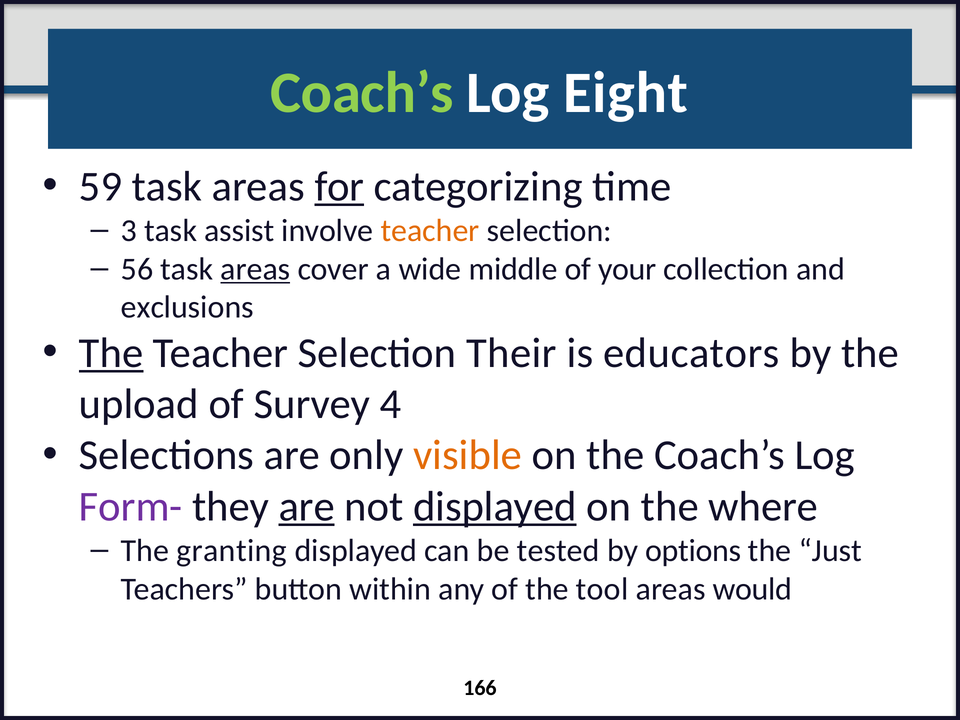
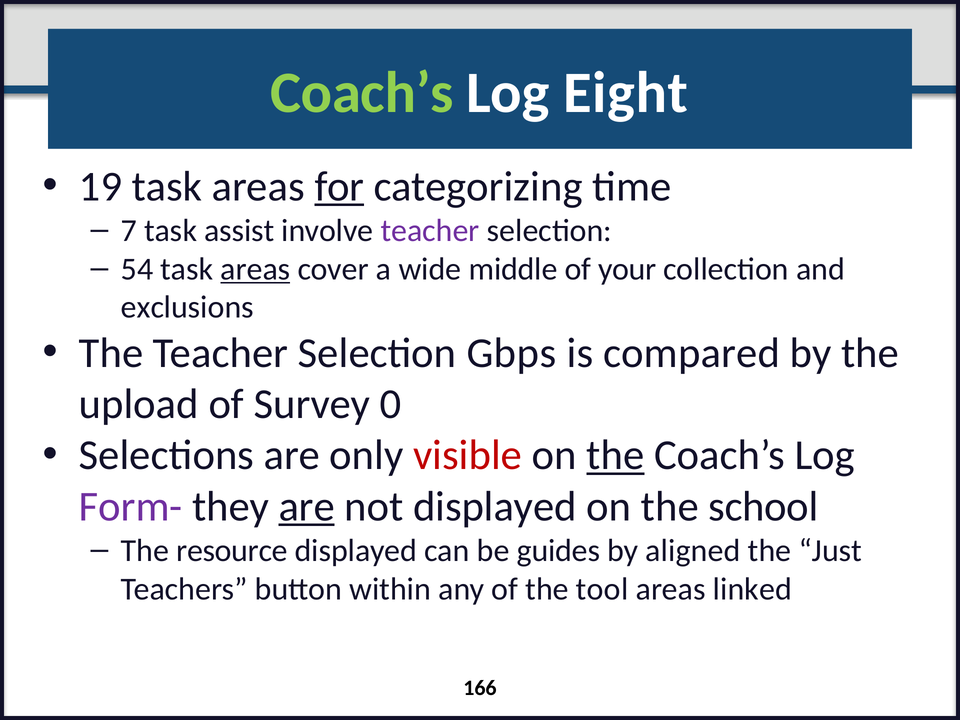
59: 59 -> 19
3: 3 -> 7
teacher at (430, 231) colour: orange -> purple
56: 56 -> 54
The at (111, 353) underline: present -> none
Their: Their -> Gbps
educators: educators -> compared
4: 4 -> 0
visible colour: orange -> red
the at (615, 455) underline: none -> present
displayed at (495, 507) underline: present -> none
where: where -> school
granting: granting -> resource
tested: tested -> guides
options: options -> aligned
would: would -> linked
